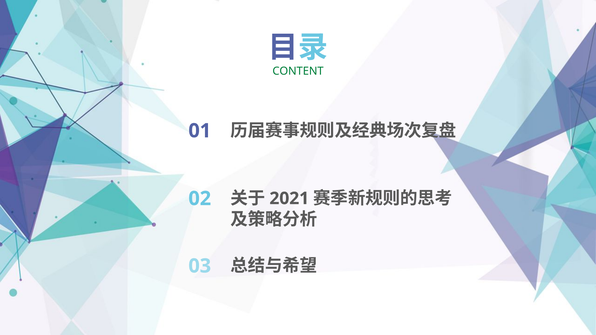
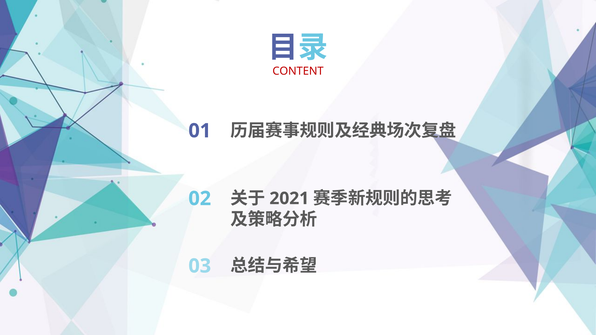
CONTENT colour: green -> red
